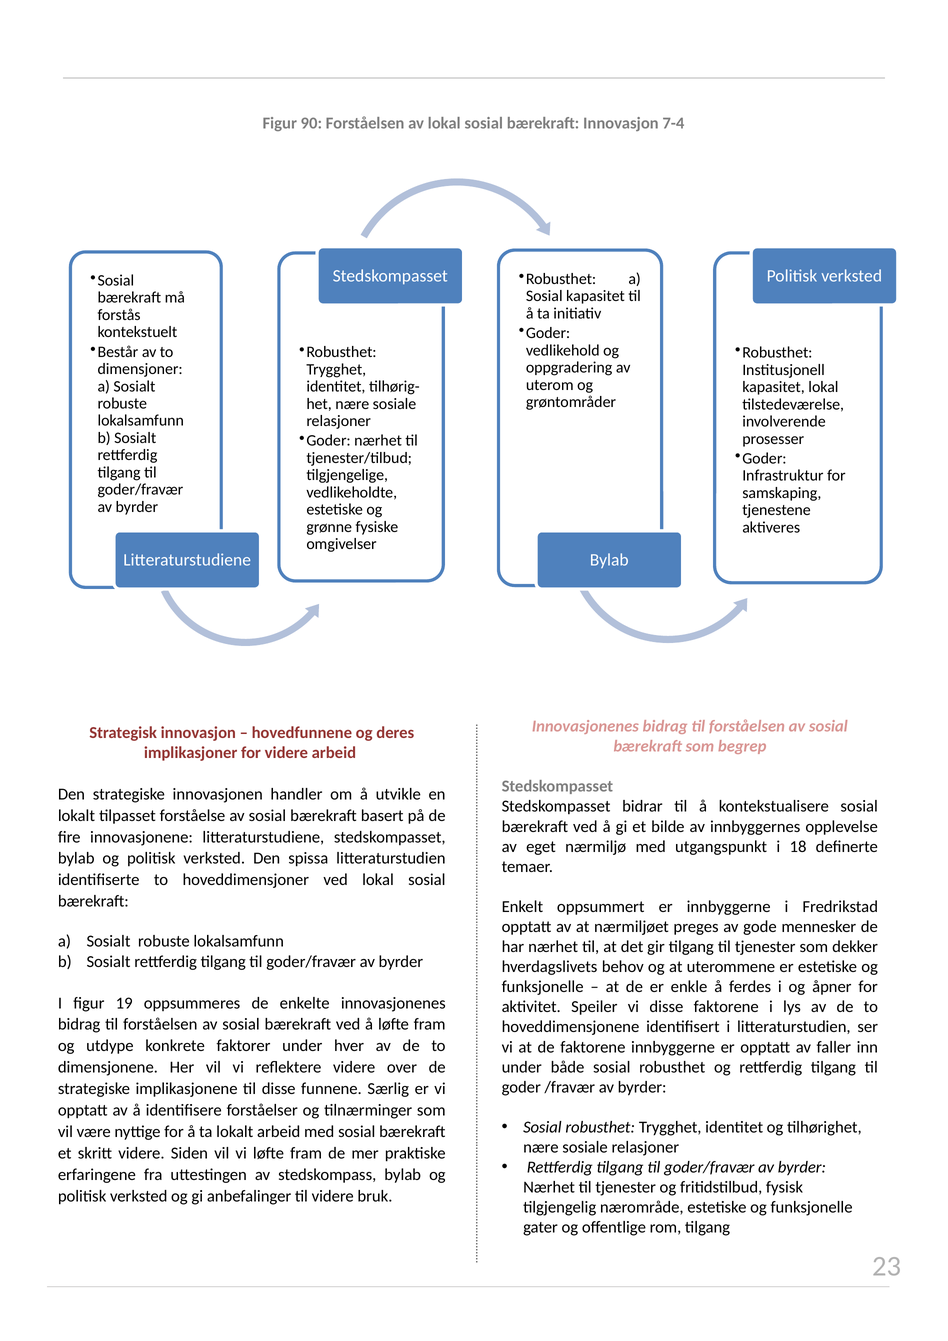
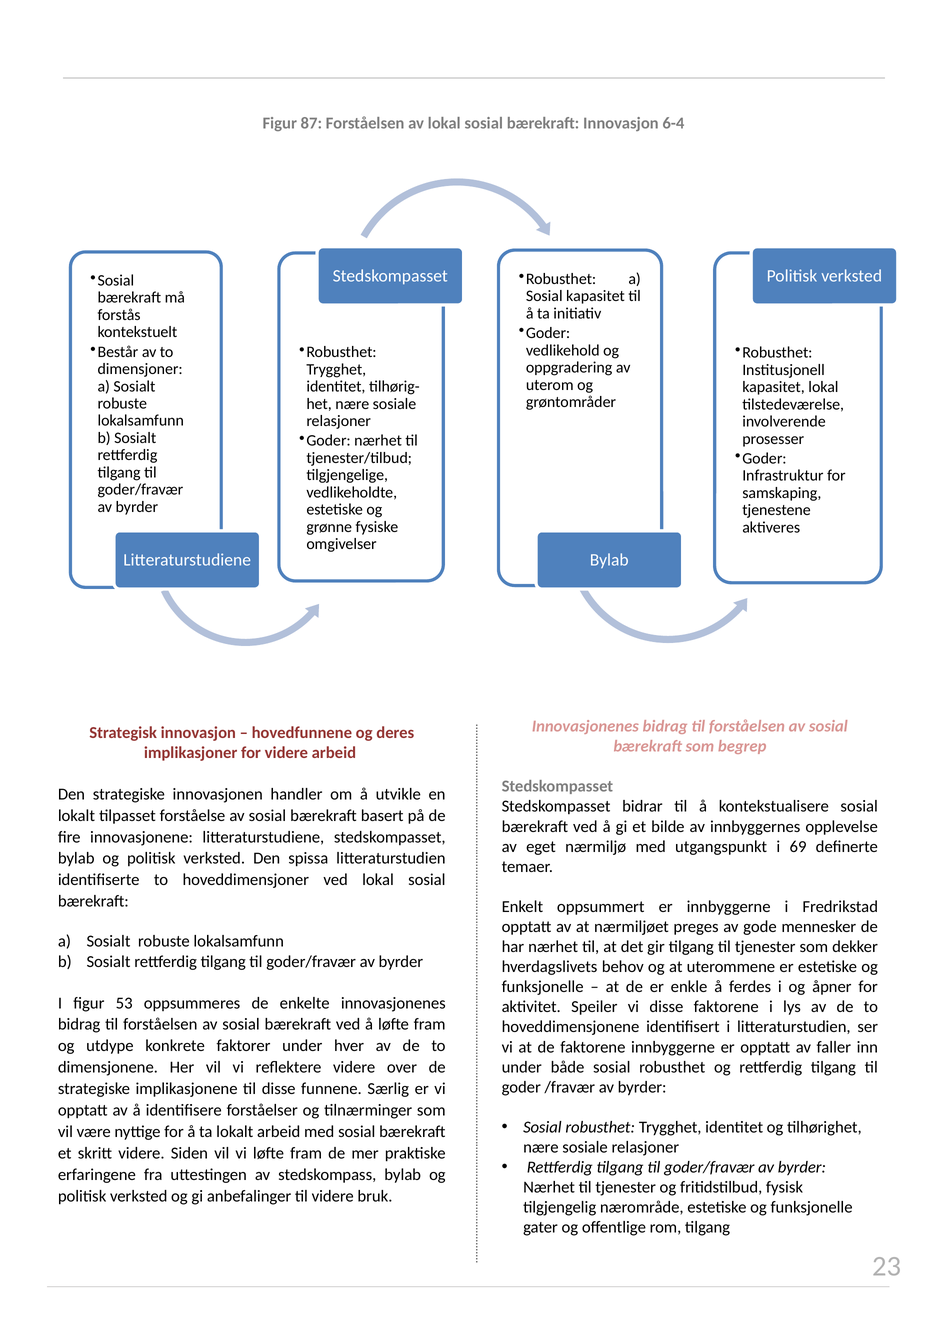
90: 90 -> 87
7-4: 7-4 -> 6-4
18: 18 -> 69
19: 19 -> 53
